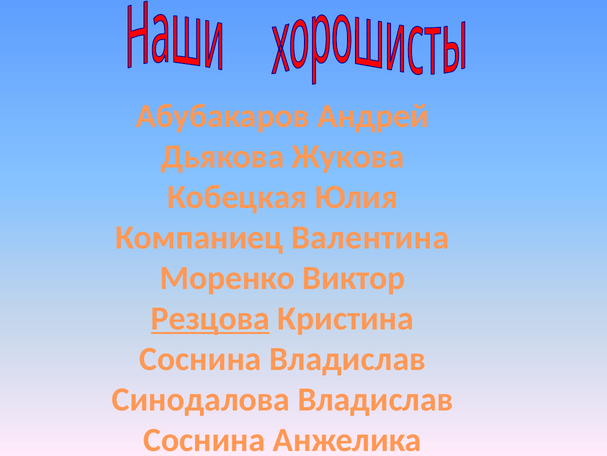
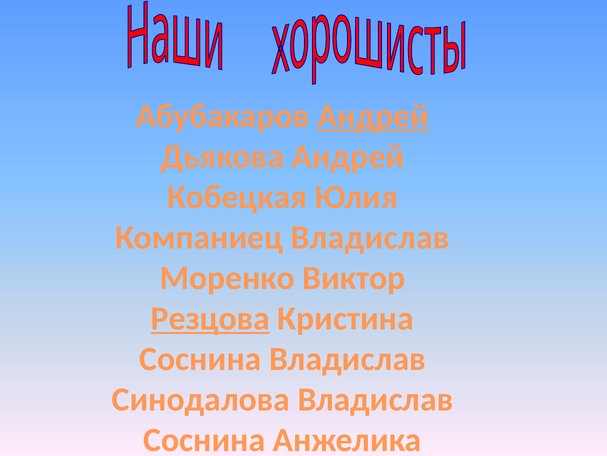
Андрей at (373, 116) underline: none -> present
Дьякова Жукова: Жукова -> Андрей
Компаниец Валентина: Валентина -> Владислав
